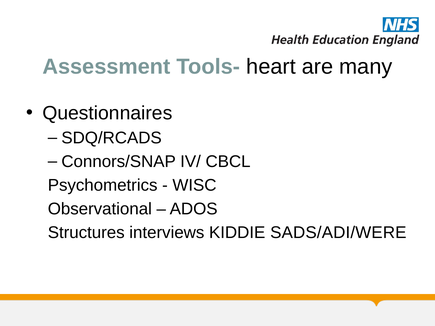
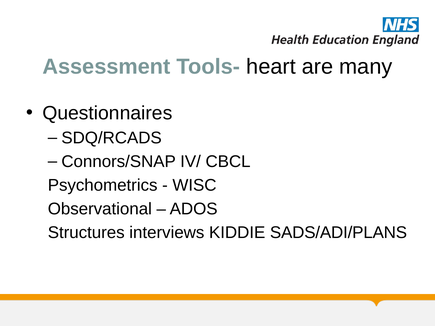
SADS/ADI/WERE: SADS/ADI/WERE -> SADS/ADI/PLANS
